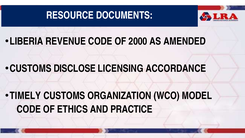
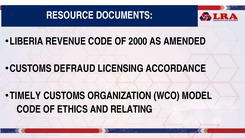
DISCLOSE: DISCLOSE -> DEFRAUD
PRACTICE: PRACTICE -> RELATING
